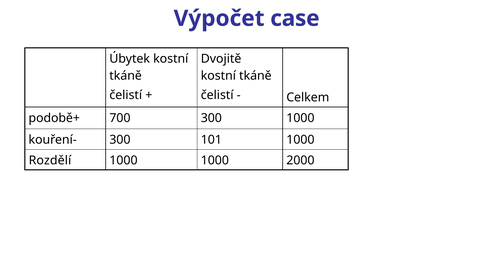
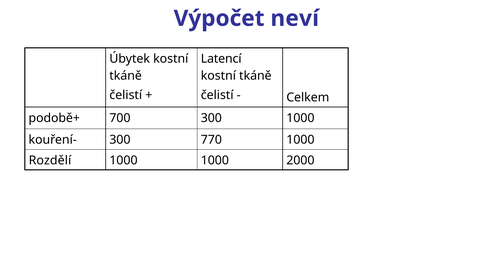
case: case -> neví
Dvojitě: Dvojitě -> Latencí
101: 101 -> 770
